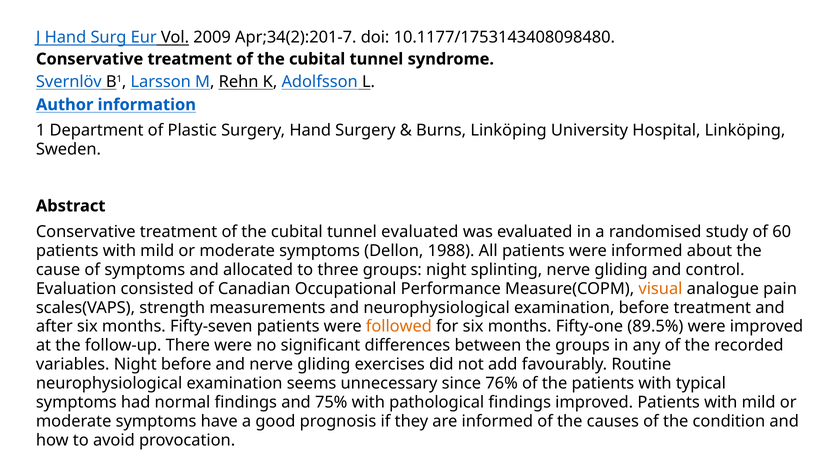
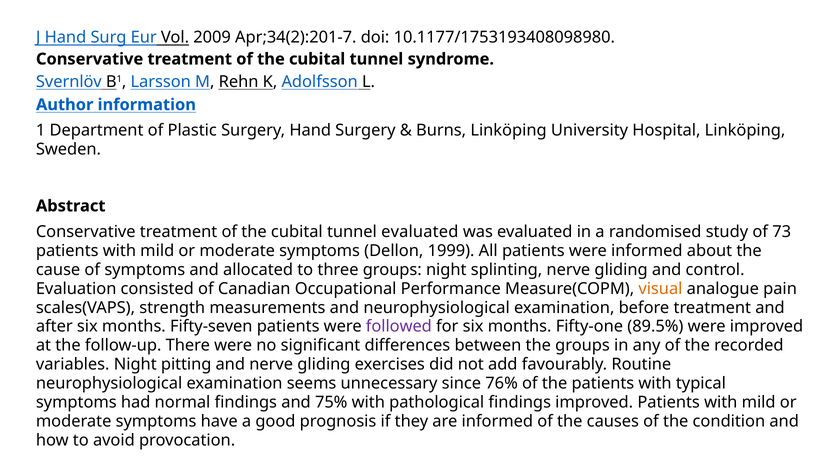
10.1177/1753143408098480: 10.1177/1753143408098480 -> 10.1177/1753193408098980
60: 60 -> 73
1988: 1988 -> 1999
followed colour: orange -> purple
Night before: before -> pitting
